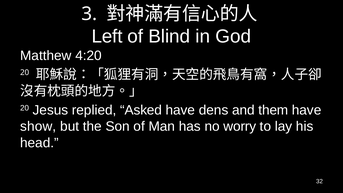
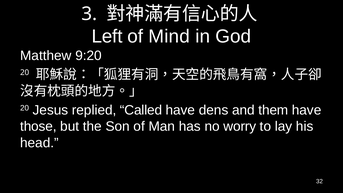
Blind: Blind -> Mind
4:20: 4:20 -> 9:20
Asked: Asked -> Called
show: show -> those
